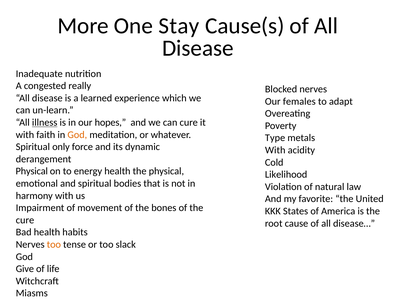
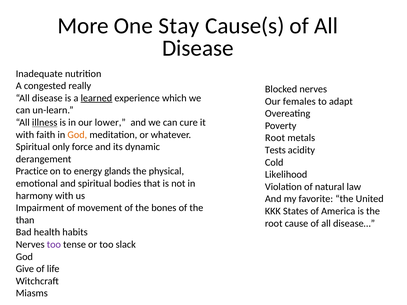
learned underline: none -> present
hopes: hopes -> lower
Type at (275, 138): Type -> Root
With at (275, 150): With -> Tests
Physical at (32, 171): Physical -> Practice
energy health: health -> glands
cure at (25, 220): cure -> than
too at (54, 245) colour: orange -> purple
